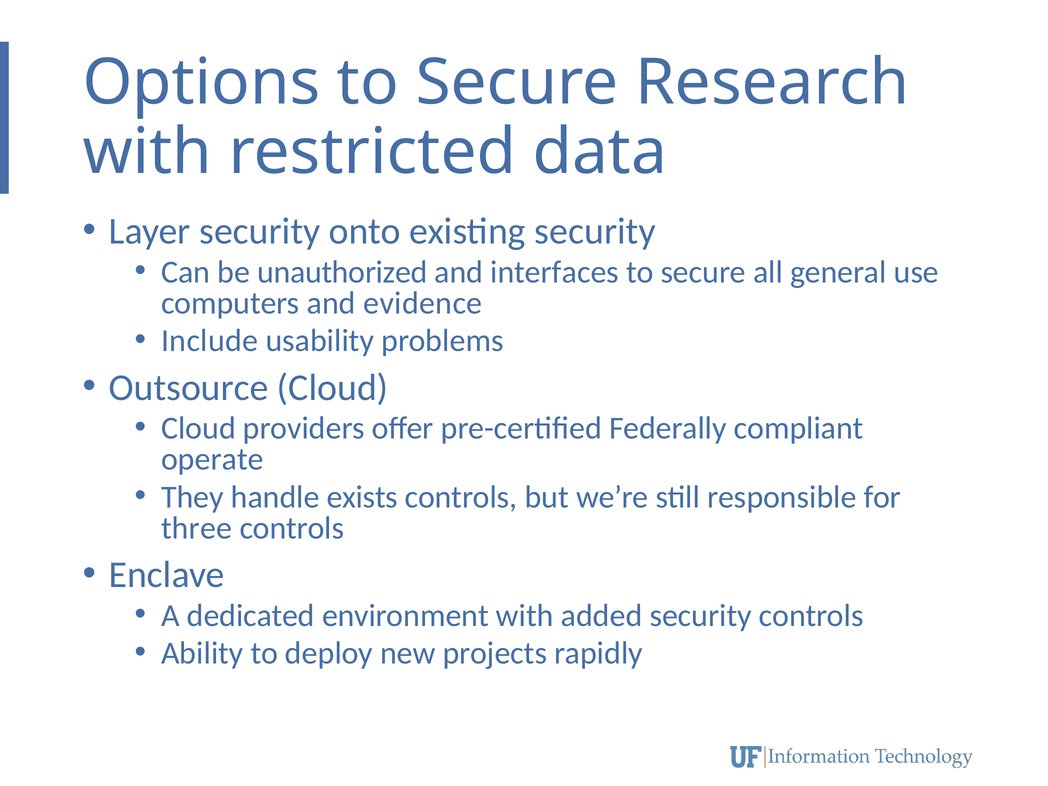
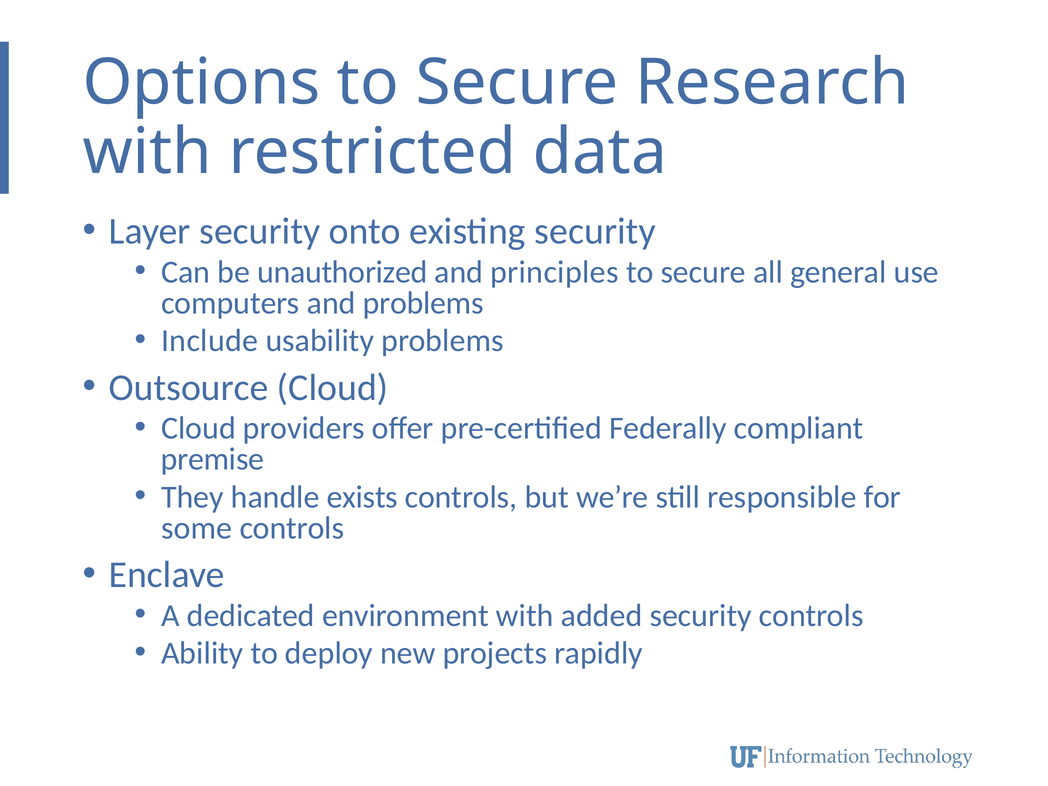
interfaces: interfaces -> principles
and evidence: evidence -> problems
operate: operate -> premise
three: three -> some
